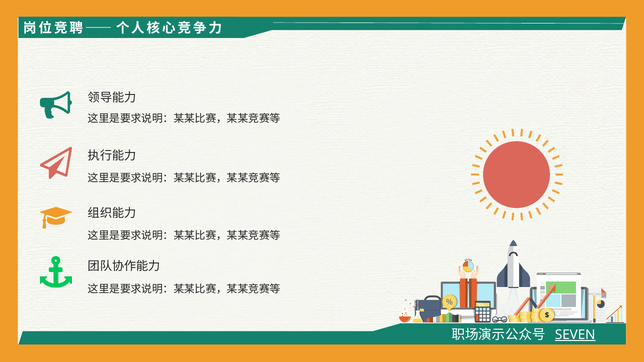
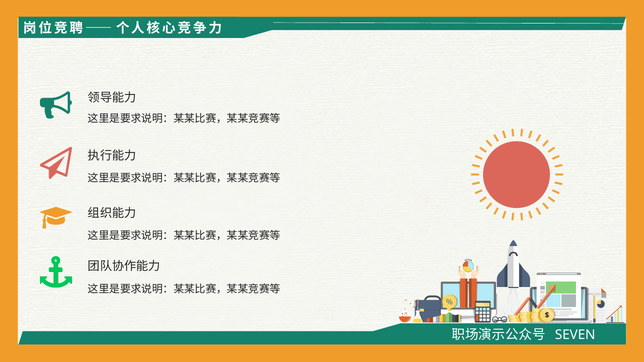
SEVEN underline: present -> none
